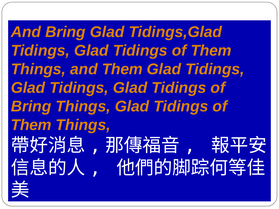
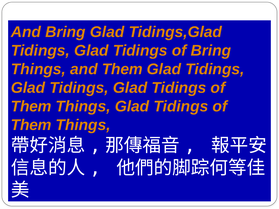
Them at (211, 51): Them -> Bring
Bring at (31, 107): Bring -> Them
